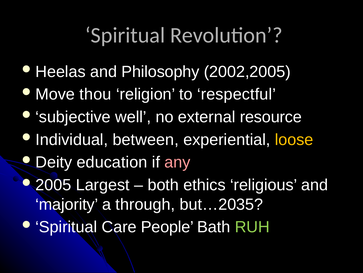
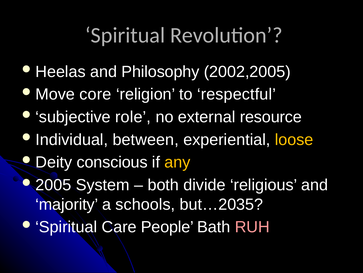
thou: thou -> core
well: well -> role
education: education -> conscious
any colour: pink -> yellow
Largest: Largest -> System
ethics: ethics -> divide
through: through -> schools
RUH colour: light green -> pink
